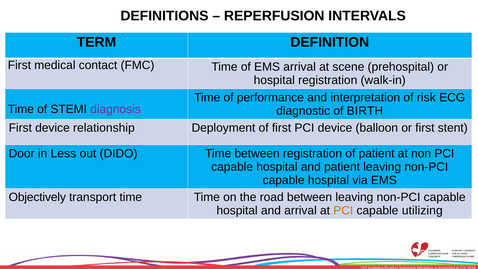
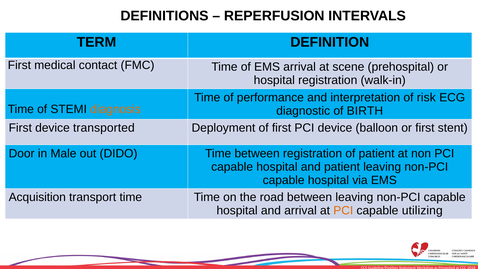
diagnosis colour: purple -> orange
relationship: relationship -> transported
Less: Less -> Male
Objectively: Objectively -> Acquisition
